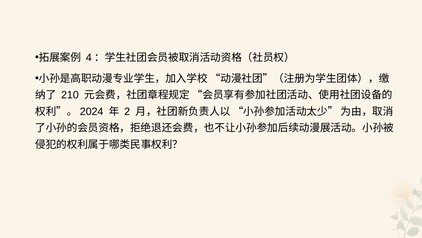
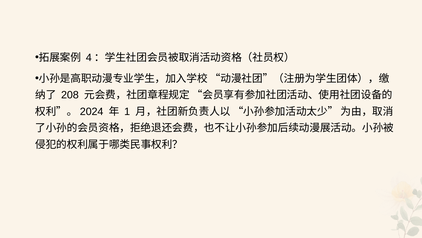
210: 210 -> 208
2: 2 -> 1
